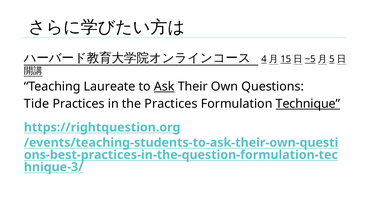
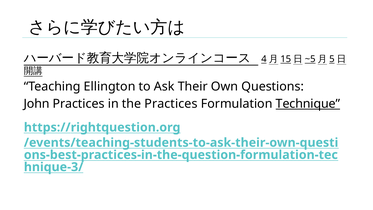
Laureate: Laureate -> Ellington
Ask underline: present -> none
Tide: Tide -> John
